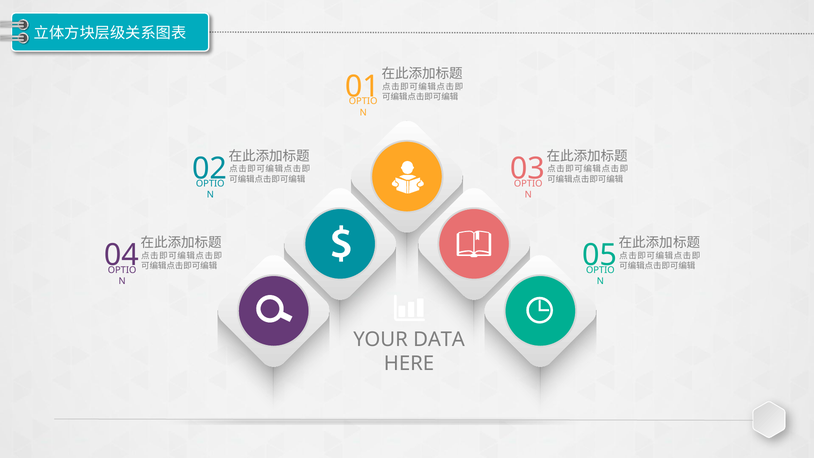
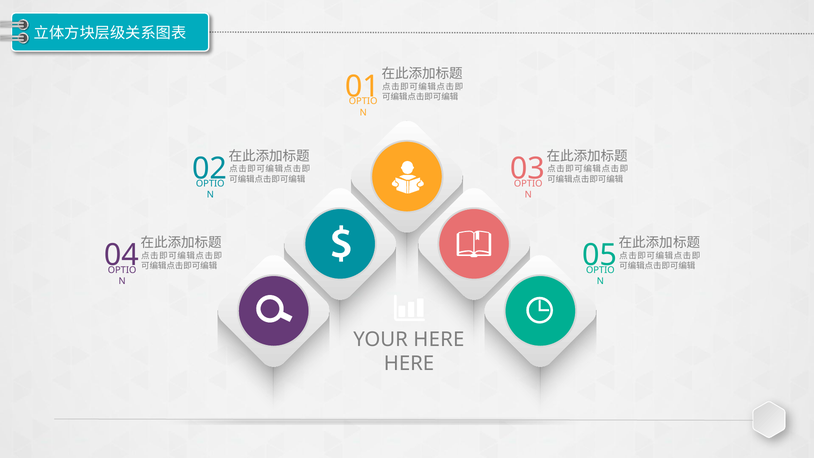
YOUR DATA: DATA -> HERE
